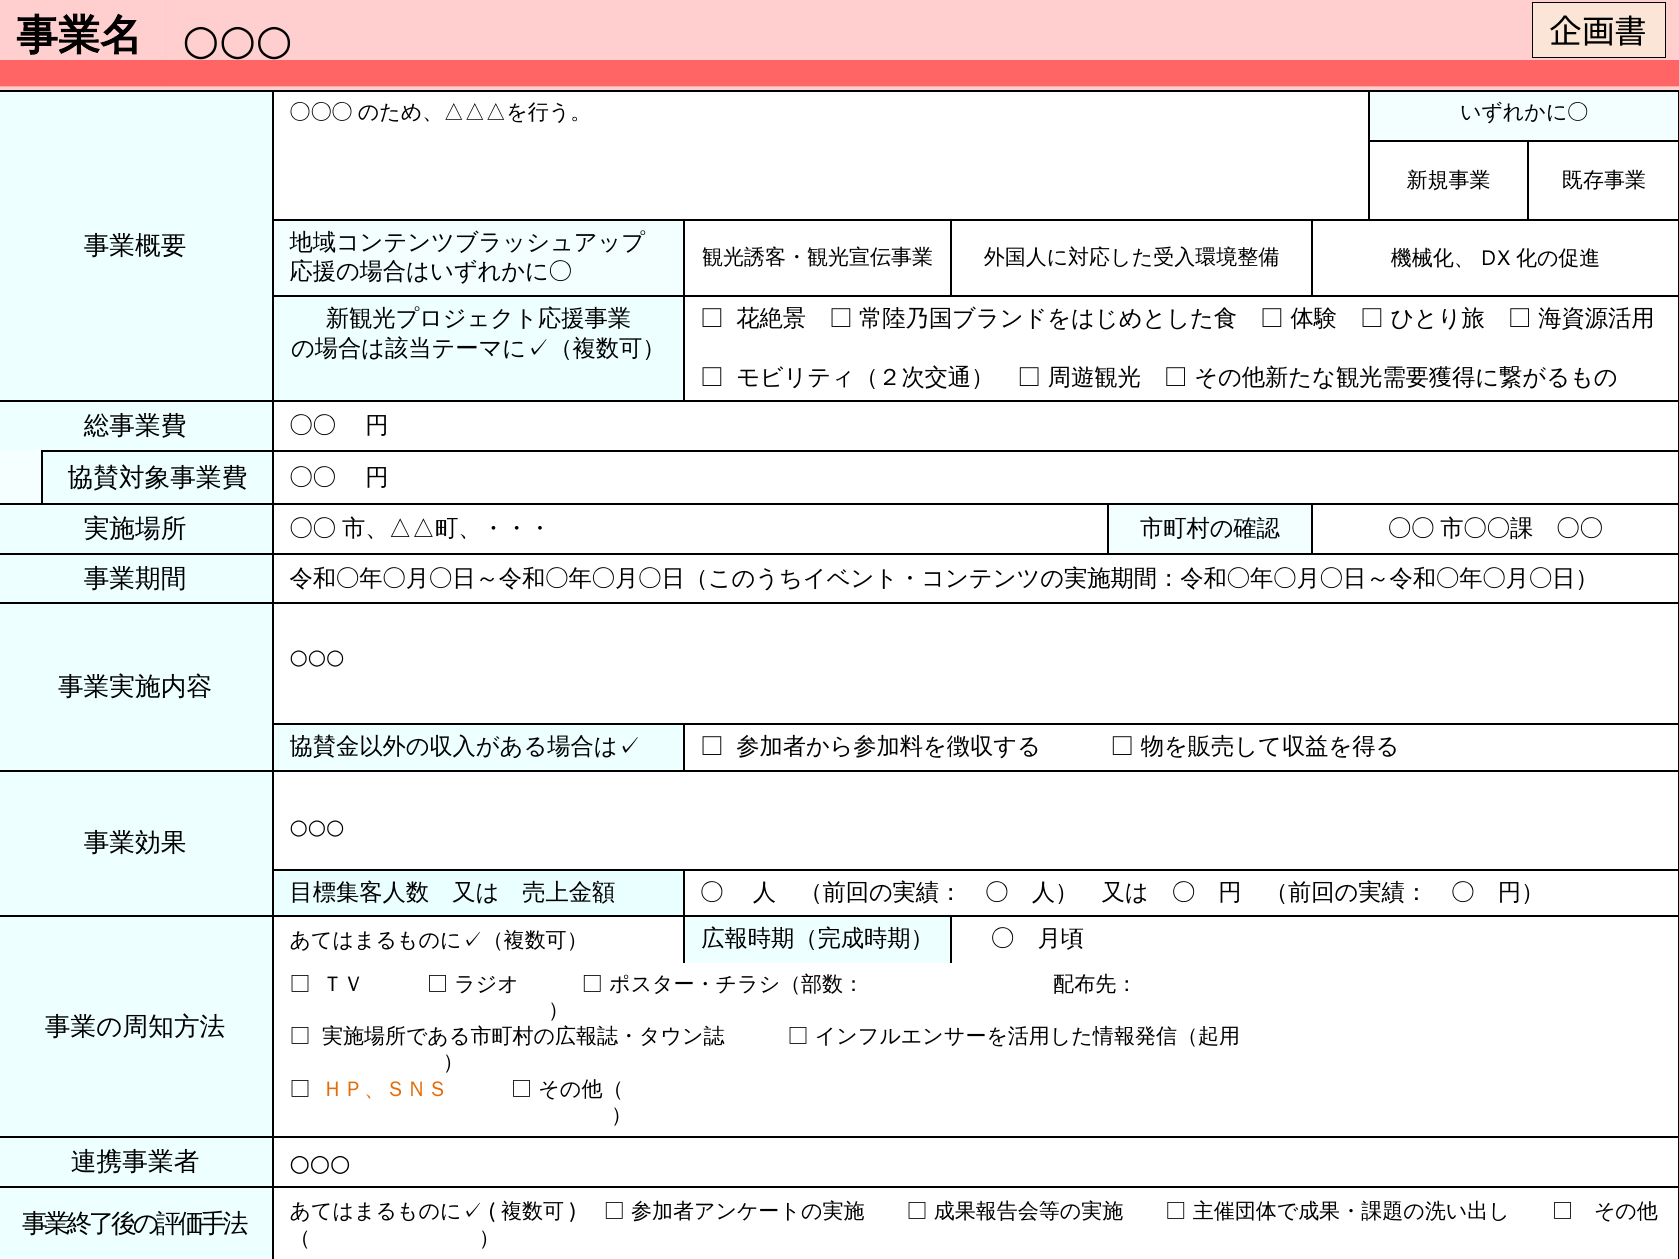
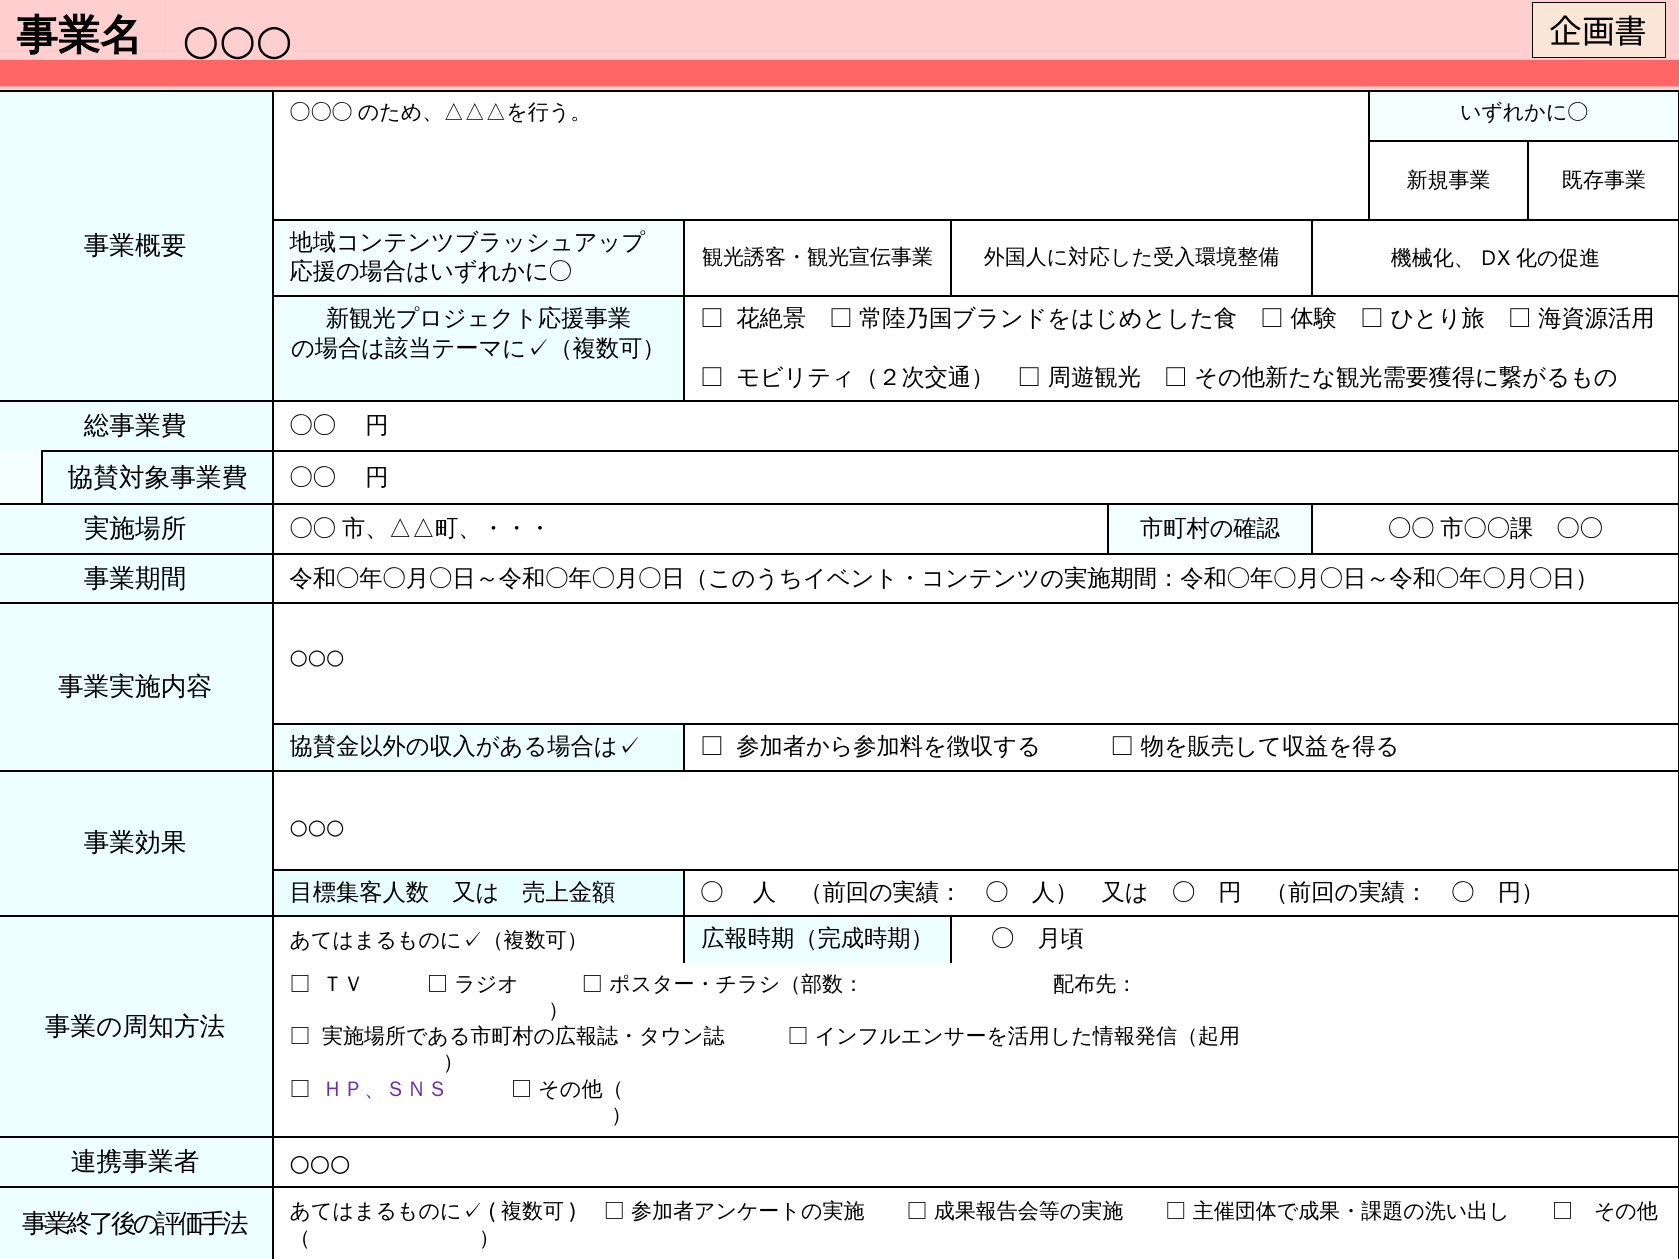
ＨＰ、ＳＮＳ colour: orange -> purple
